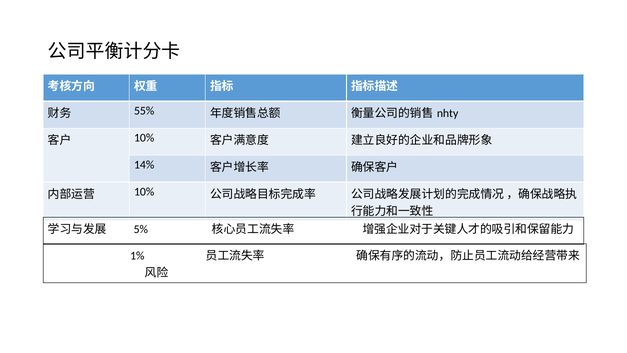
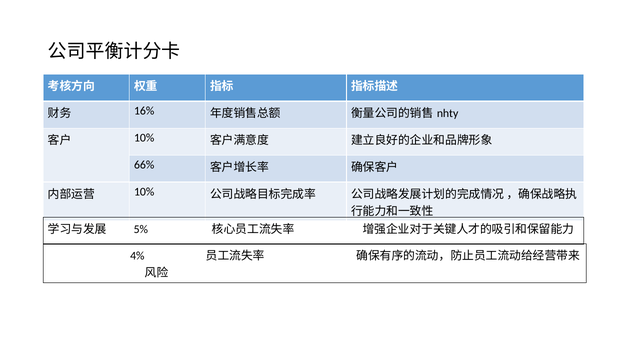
55%: 55% -> 16%
14%: 14% -> 66%
1%: 1% -> 4%
